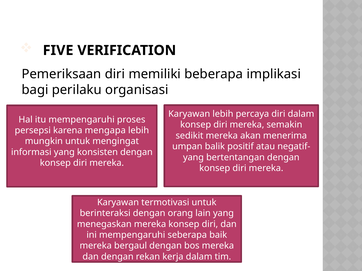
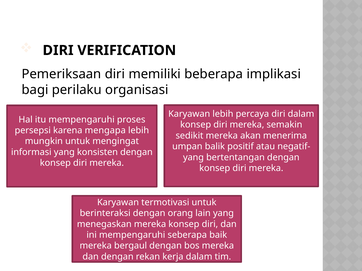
FIVE at (58, 50): FIVE -> DIRI
